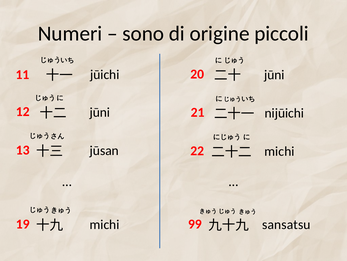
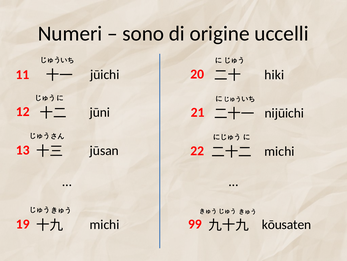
piccoli: piccoli -> uccelli
jūni at (274, 75): jūni -> hiki
sansatsu: sansatsu -> kōusaten
